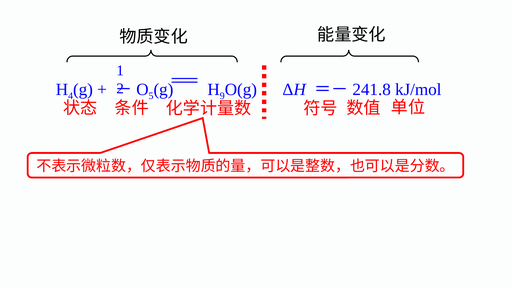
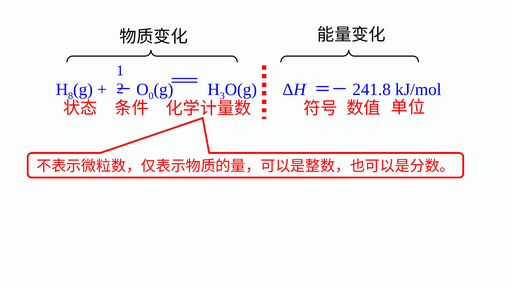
4: 4 -> 8
5: 5 -> 0
9: 9 -> 3
